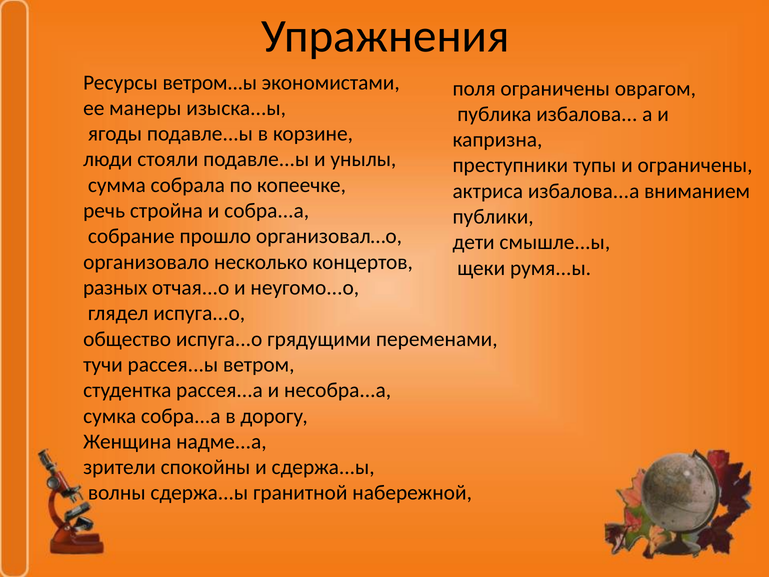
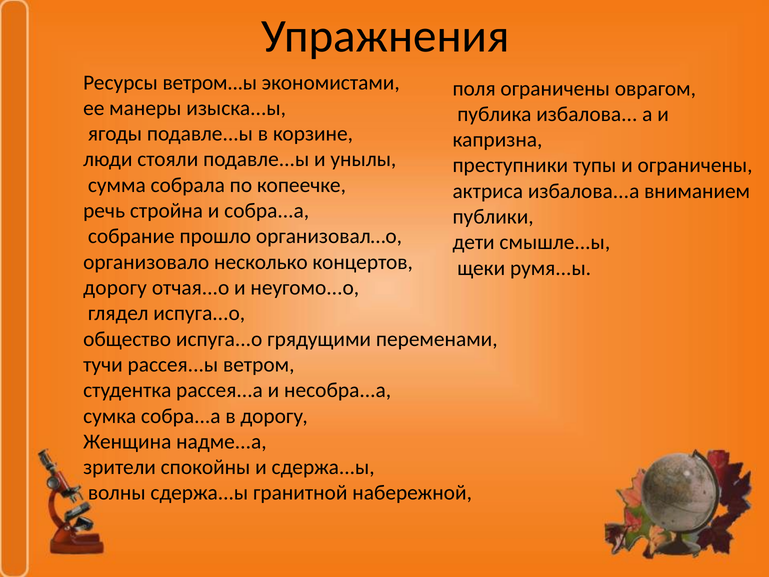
разных at (115, 288): разных -> дорогу
